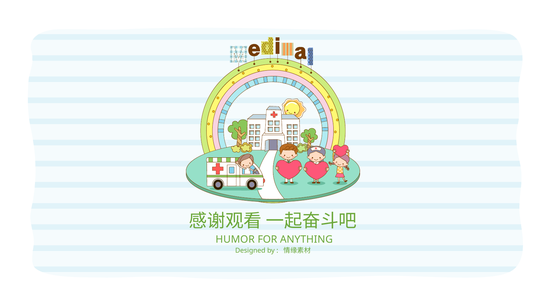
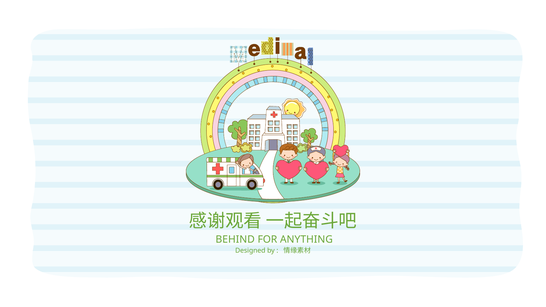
HUMOR: HUMOR -> BEHIND
